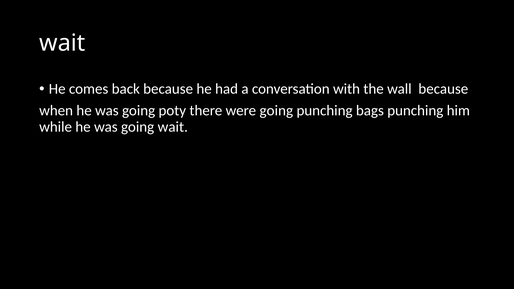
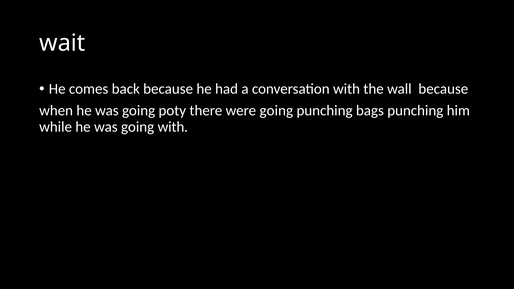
going wait: wait -> with
